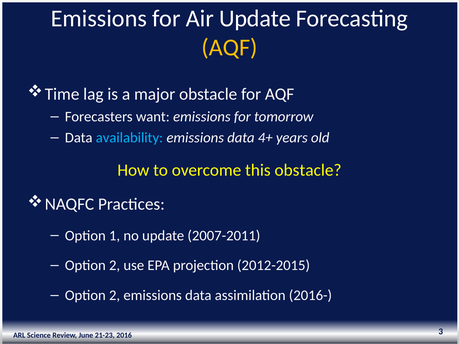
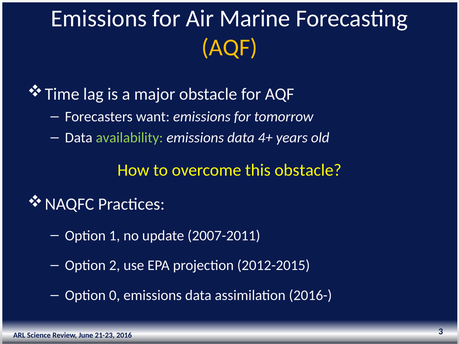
Air Update: Update -> Marine
availability colour: light blue -> light green
2 at (115, 296): 2 -> 0
